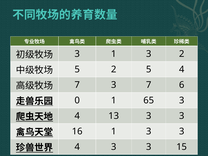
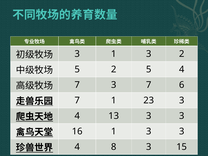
0 at (77, 100): 0 -> 7
65: 65 -> 23
4 3: 3 -> 8
